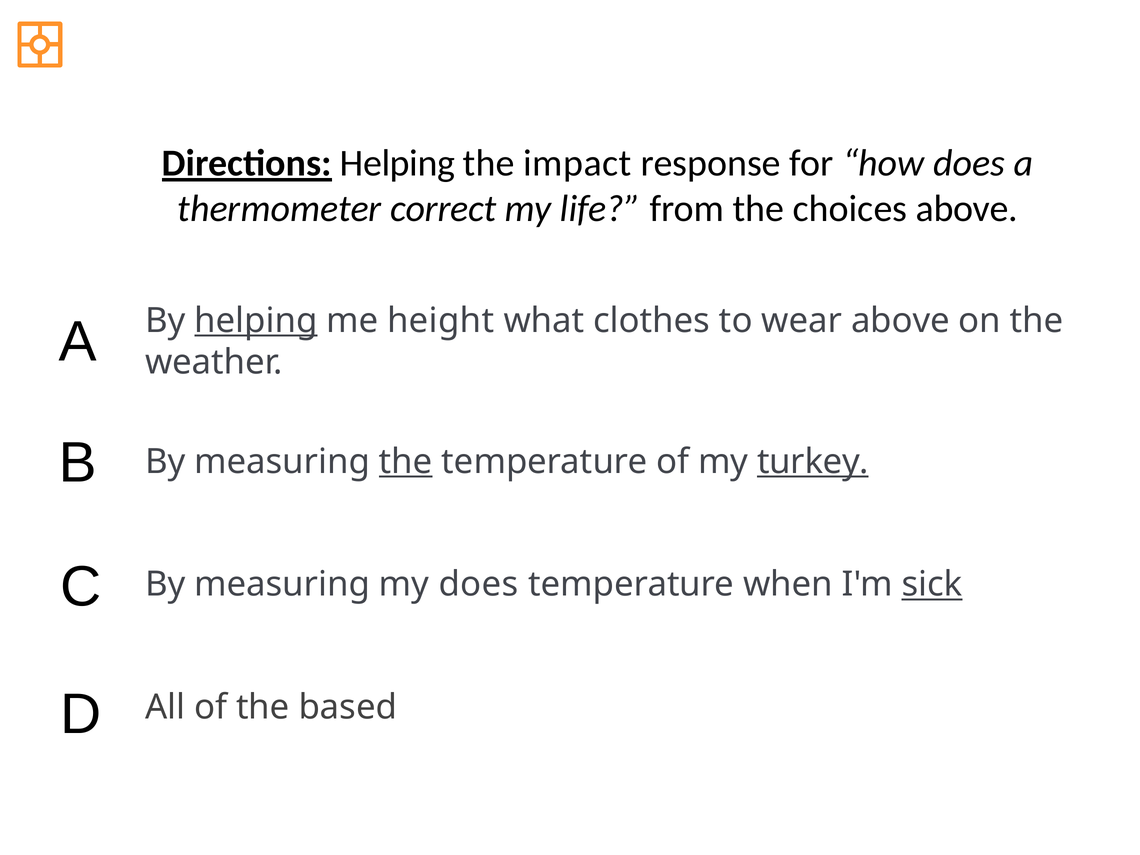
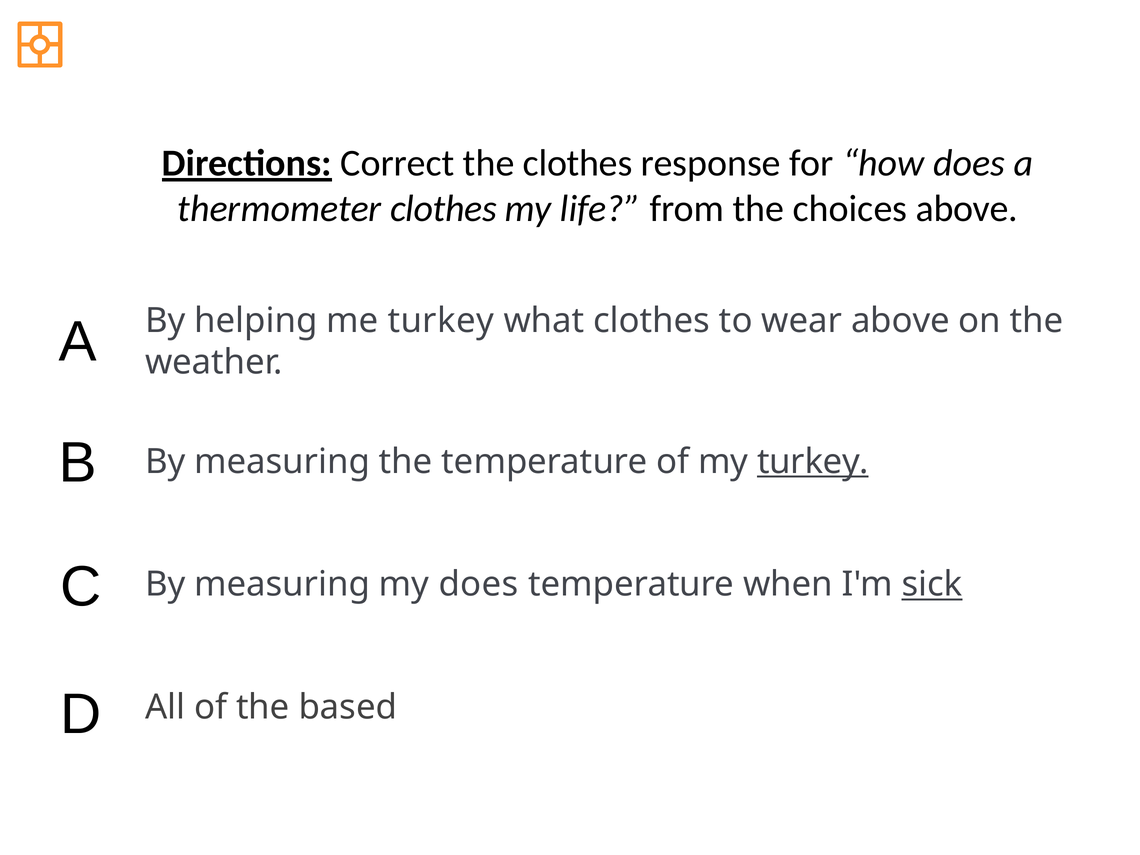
Directions Helping: Helping -> Correct
the impact: impact -> clothes
thermometer correct: correct -> clothes
helping at (256, 321) underline: present -> none
me height: height -> turkey
the at (406, 462) underline: present -> none
